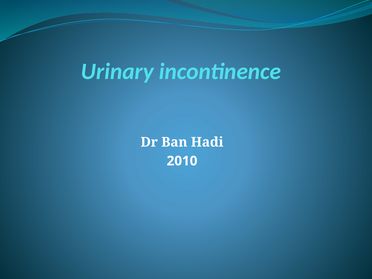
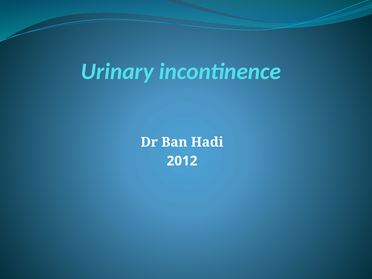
2010: 2010 -> 2012
